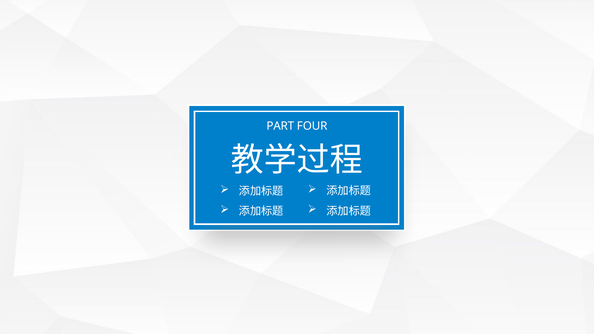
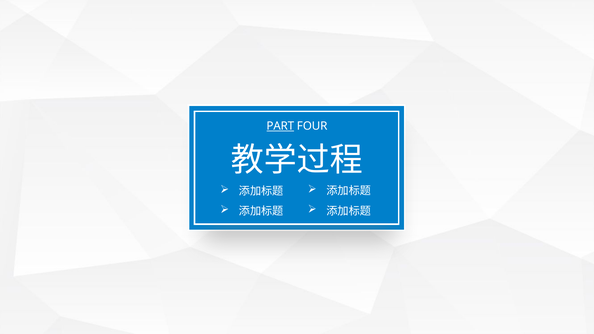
PART underline: none -> present
